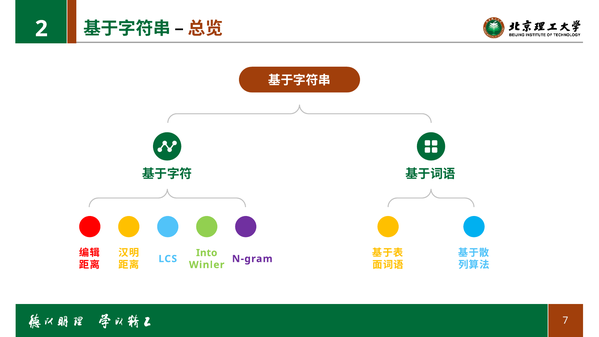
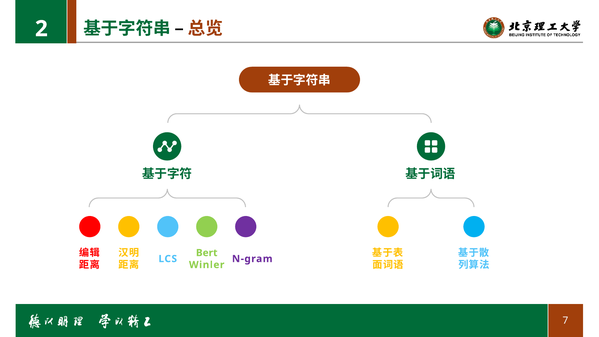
Into: Into -> Bert
